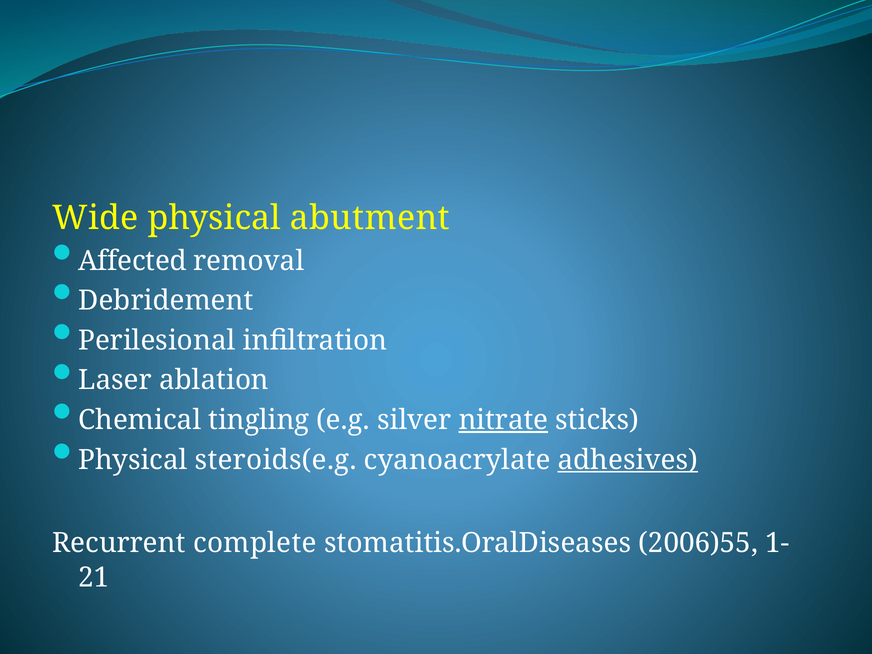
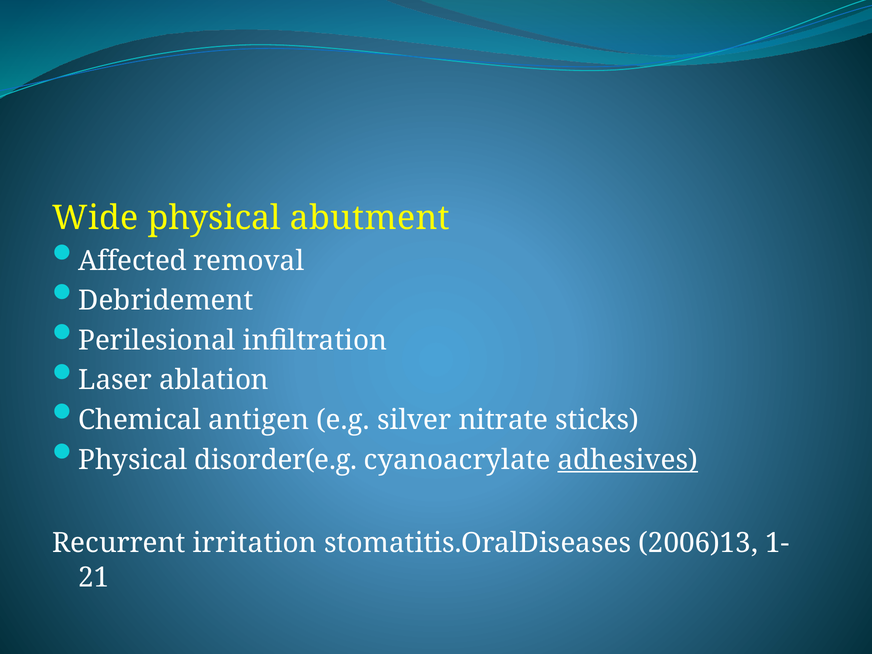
tingling: tingling -> antigen
nitrate underline: present -> none
steroids(e.g: steroids(e.g -> disorder(e.g
complete: complete -> irritation
2006)55: 2006)55 -> 2006)13
